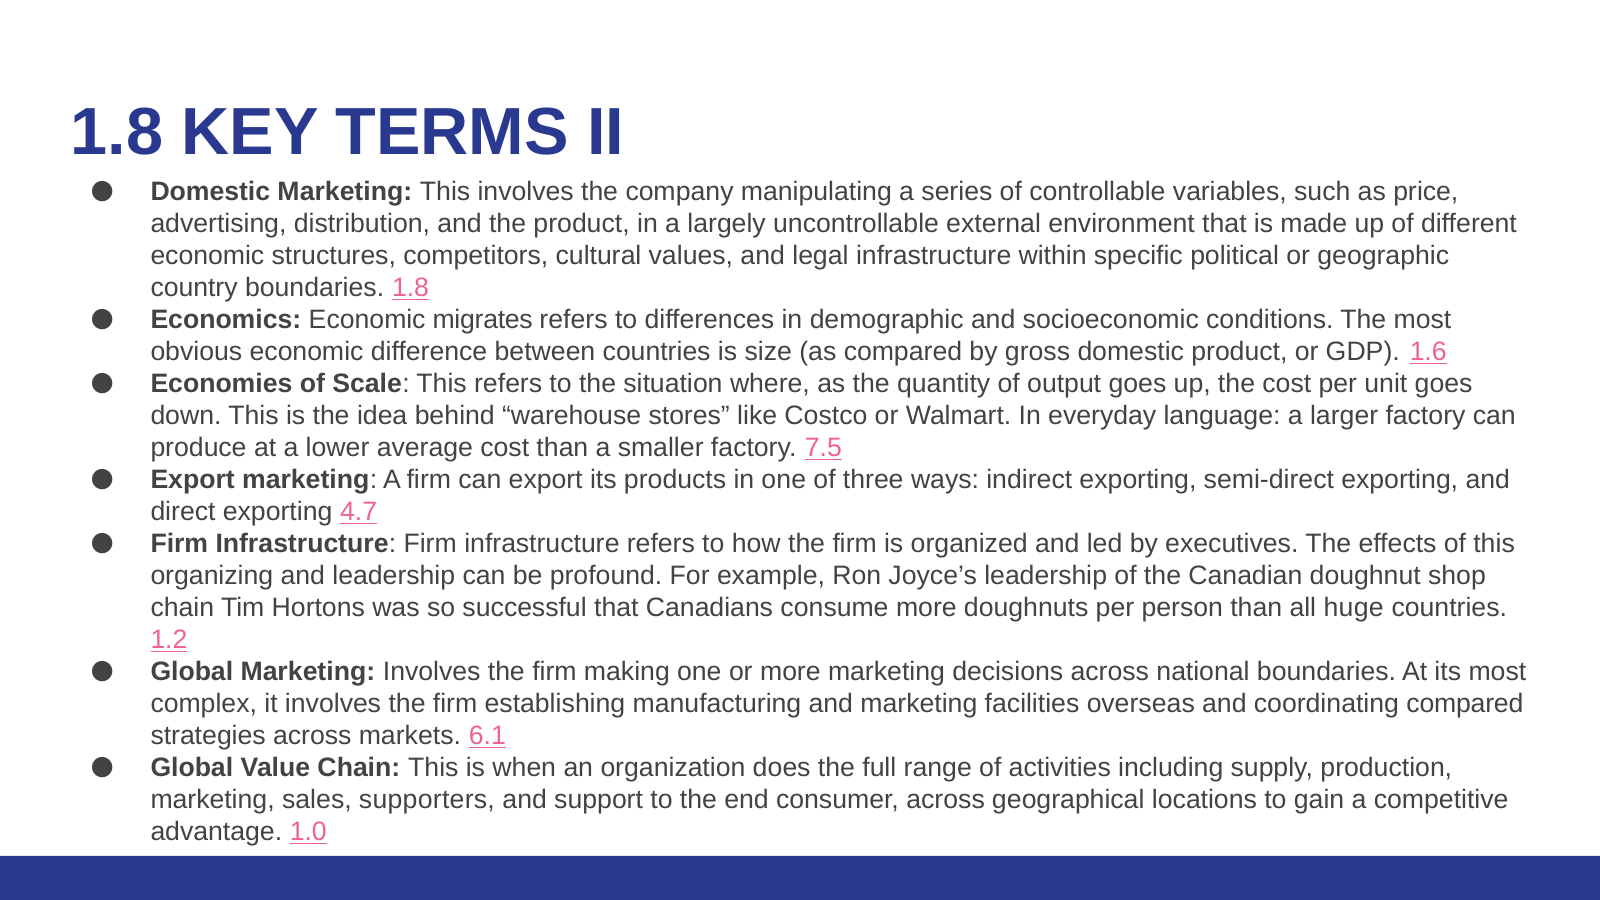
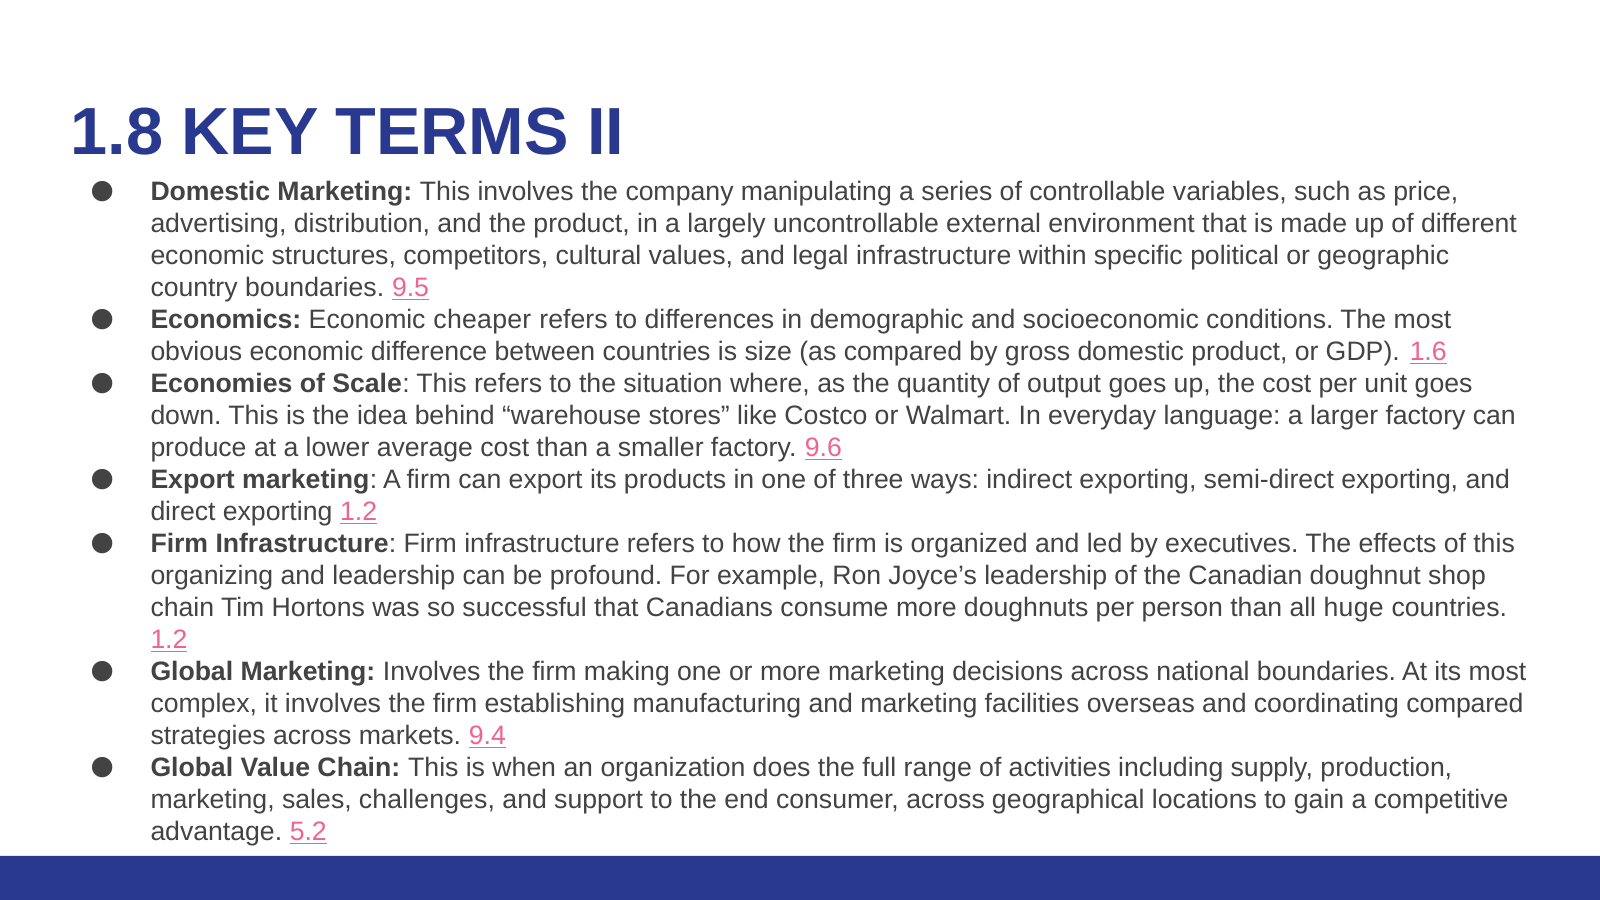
boundaries 1.8: 1.8 -> 9.5
migrates: migrates -> cheaper
7.5: 7.5 -> 9.6
exporting 4.7: 4.7 -> 1.2
6.1: 6.1 -> 9.4
supporters: supporters -> challenges
1.0: 1.0 -> 5.2
